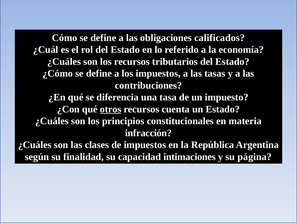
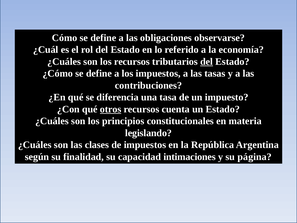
calificados: calificados -> observarse
del at (207, 62) underline: none -> present
infracción: infracción -> legislando
